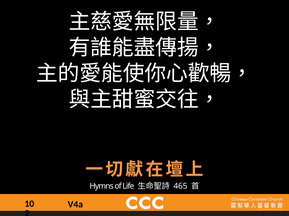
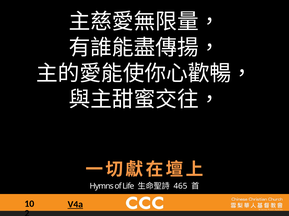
V4a underline: none -> present
